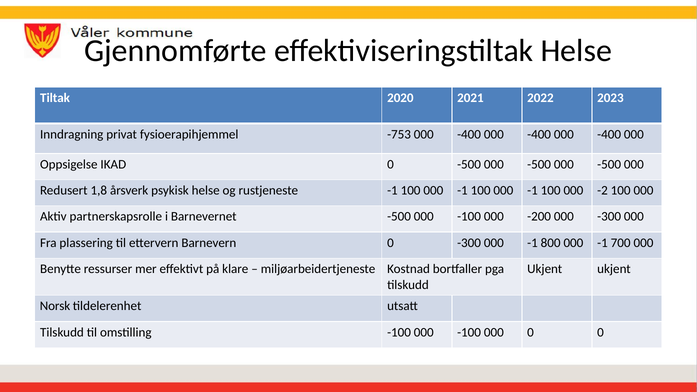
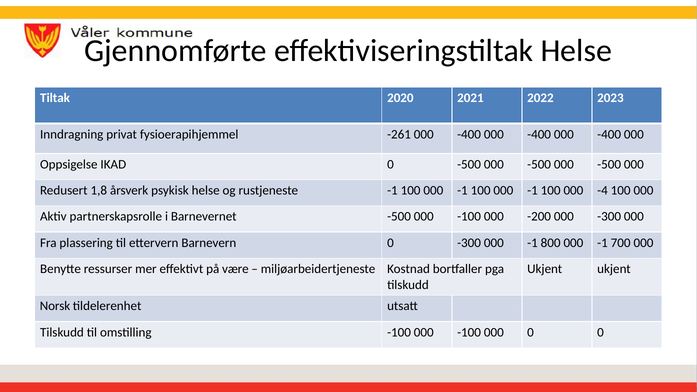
-753: -753 -> -261
-2: -2 -> -4
klare: klare -> være
